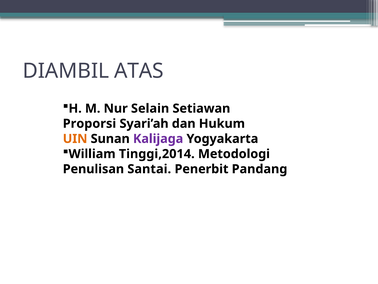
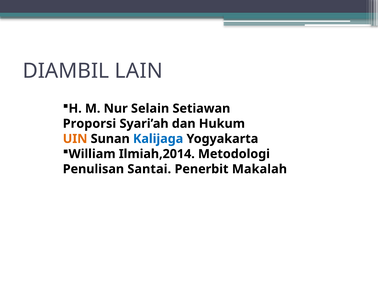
ATAS: ATAS -> LAIN
Kalijaga colour: purple -> blue
Tinggi,2014: Tinggi,2014 -> Ilmiah,2014
Pandang: Pandang -> Makalah
